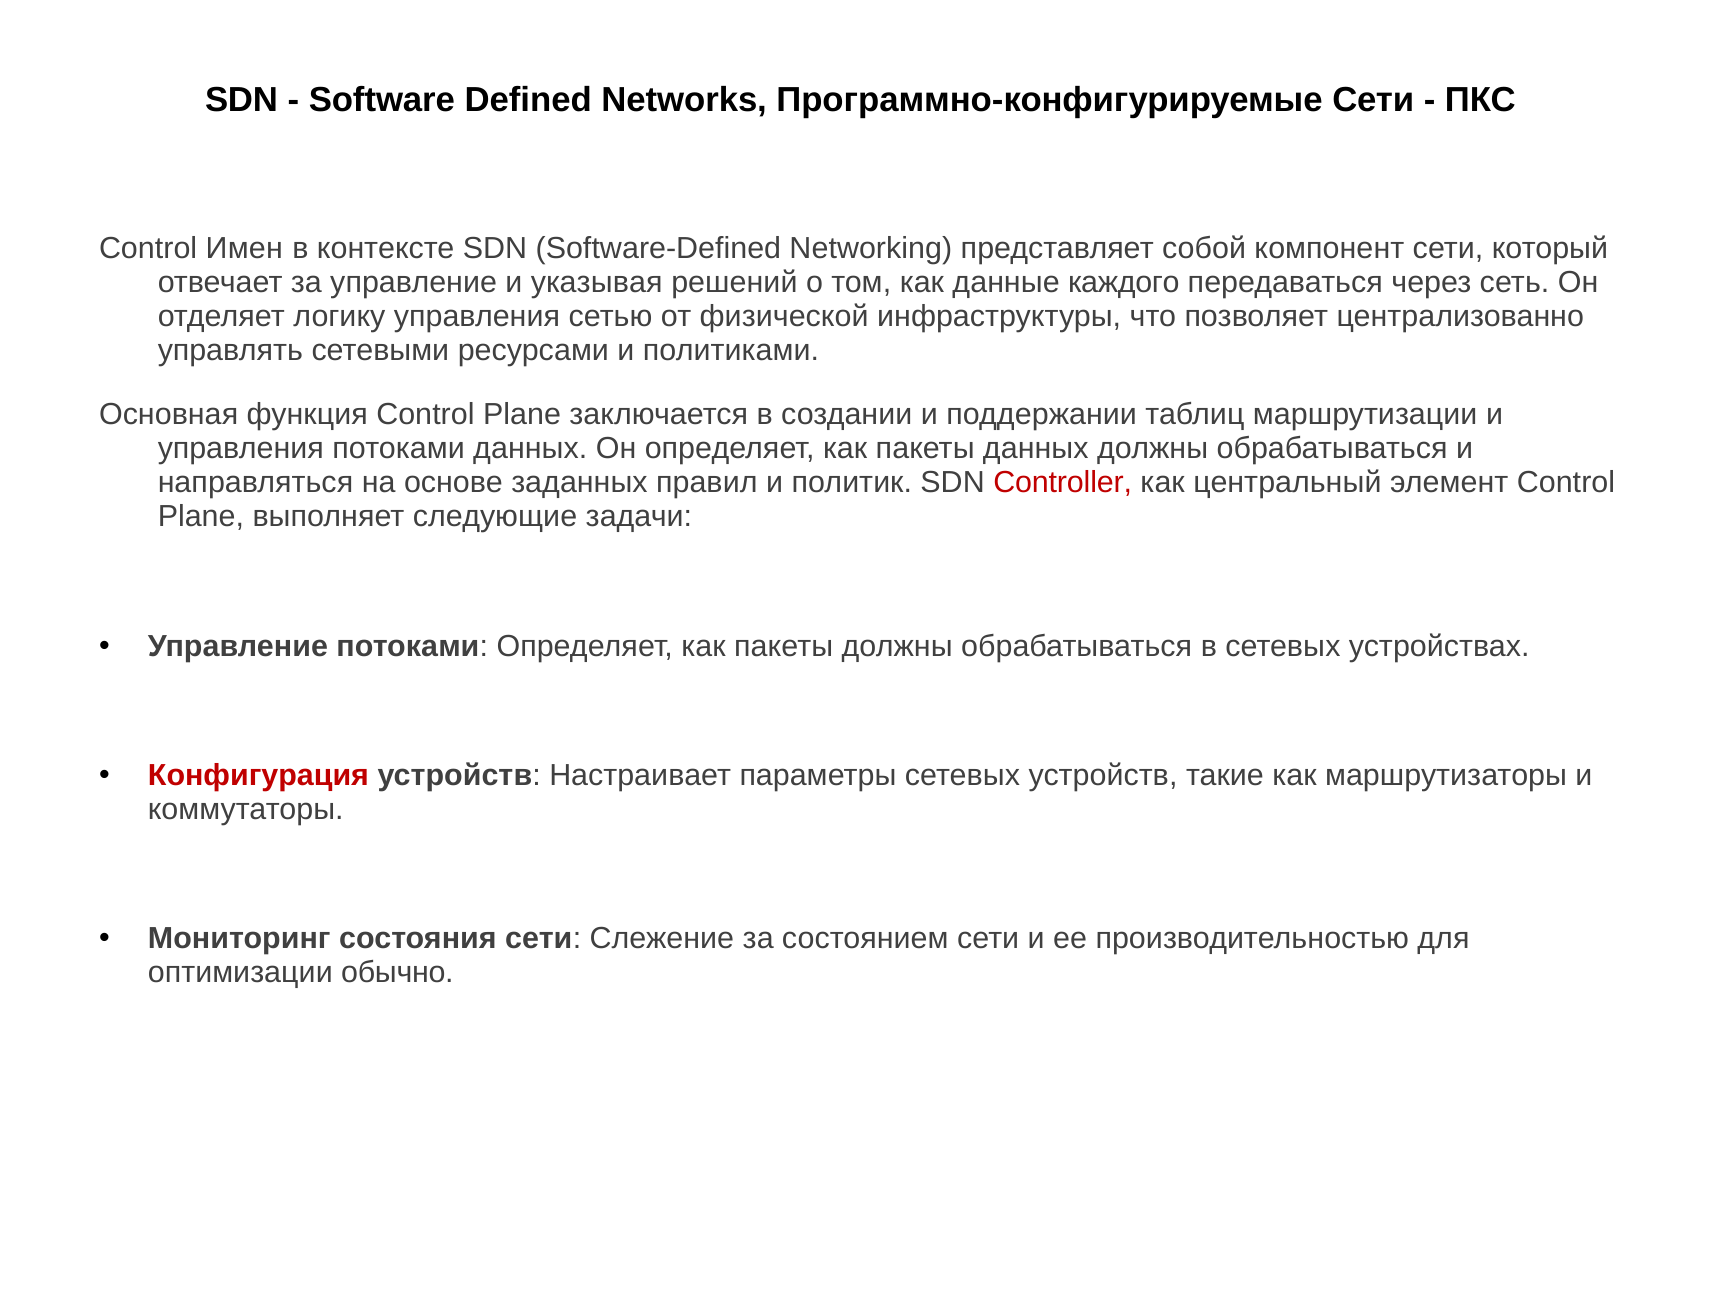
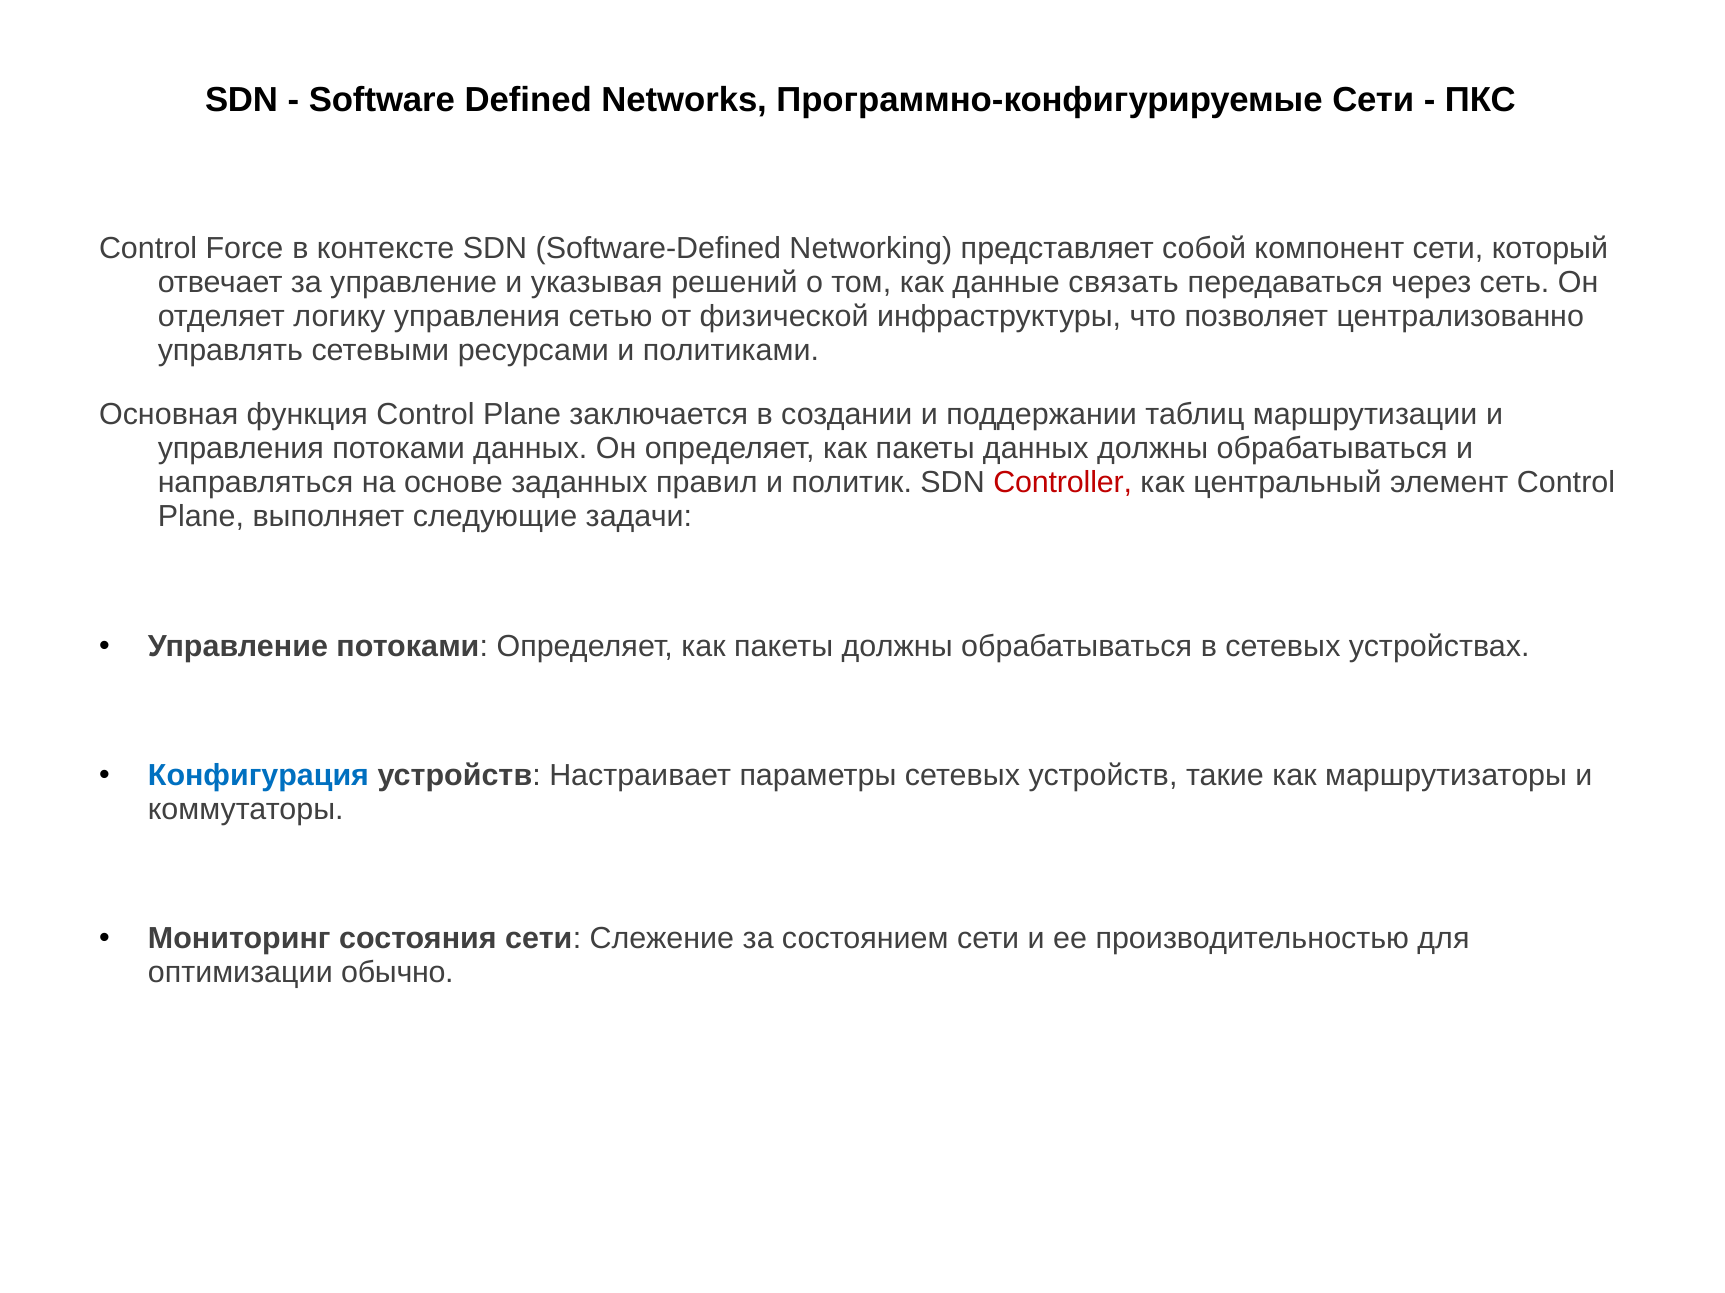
Имен: Имен -> Force
каждого: каждого -> связать
Конфигурация colour: red -> blue
